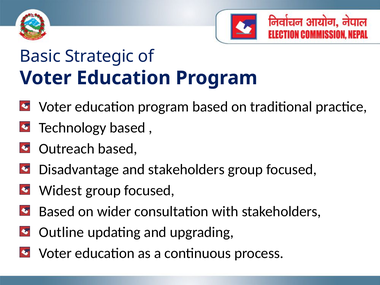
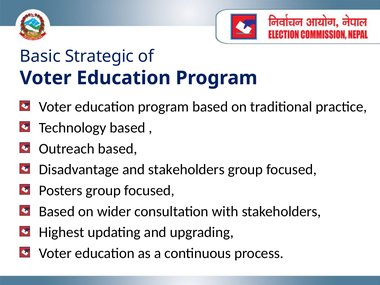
Widest: Widest -> Posters
Outline: Outline -> Highest
